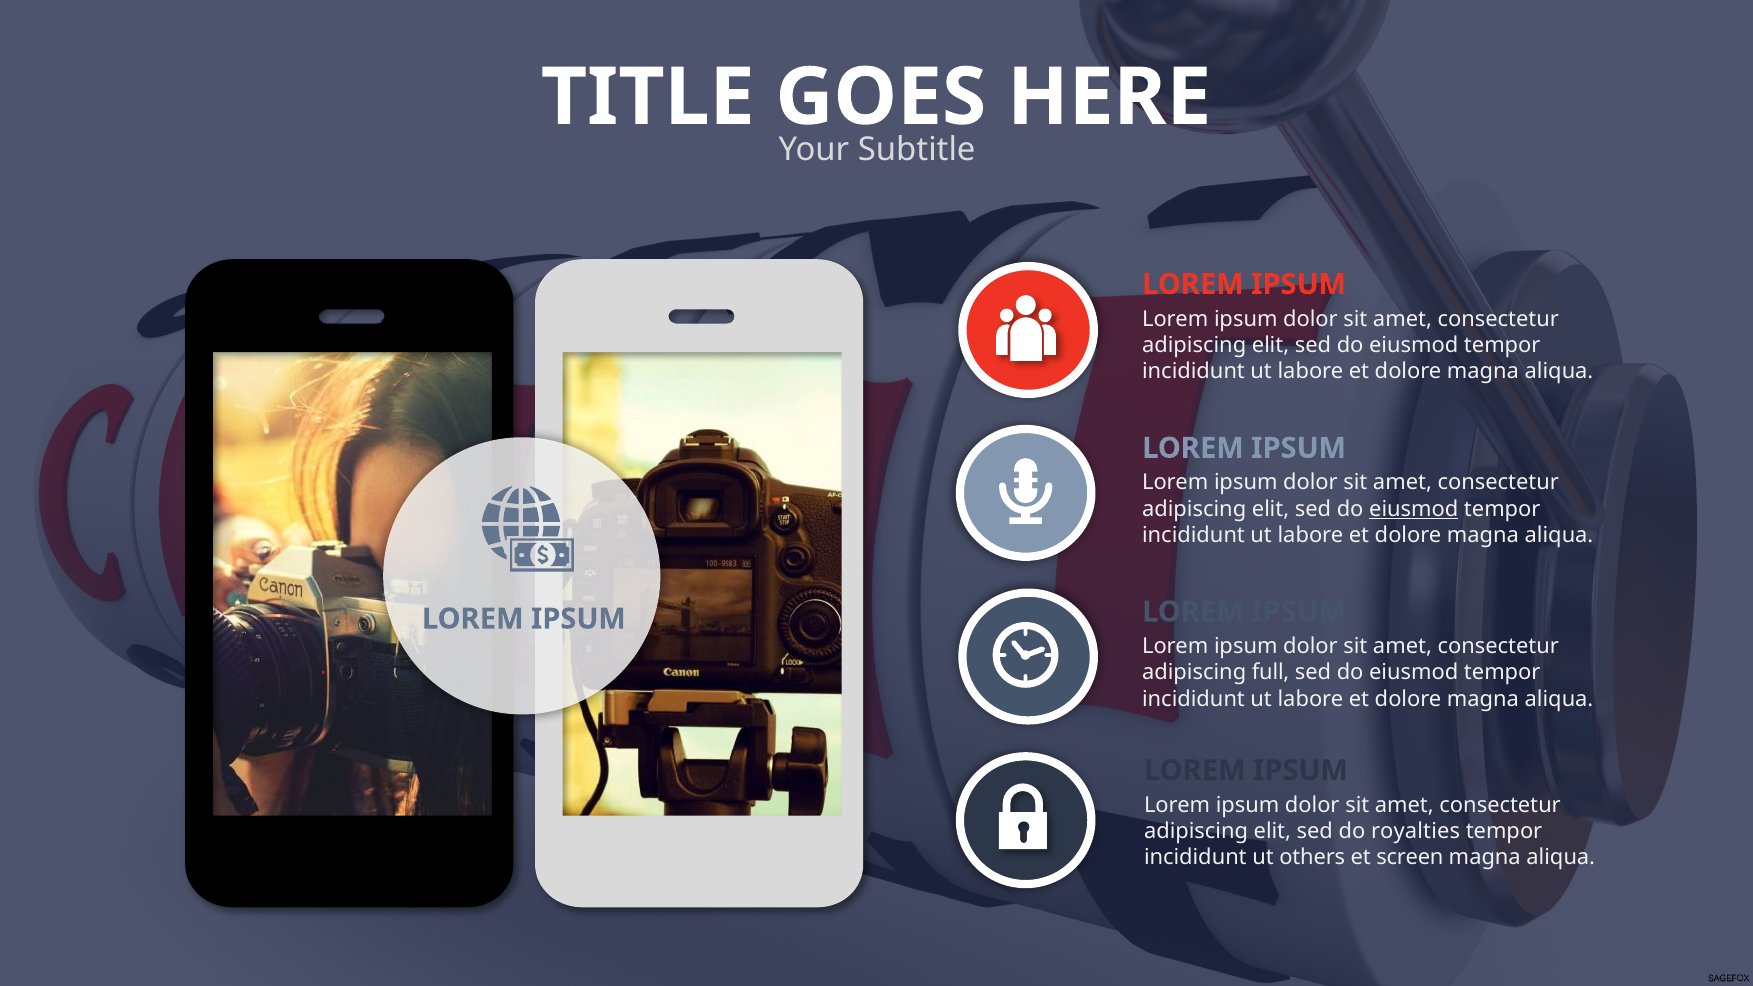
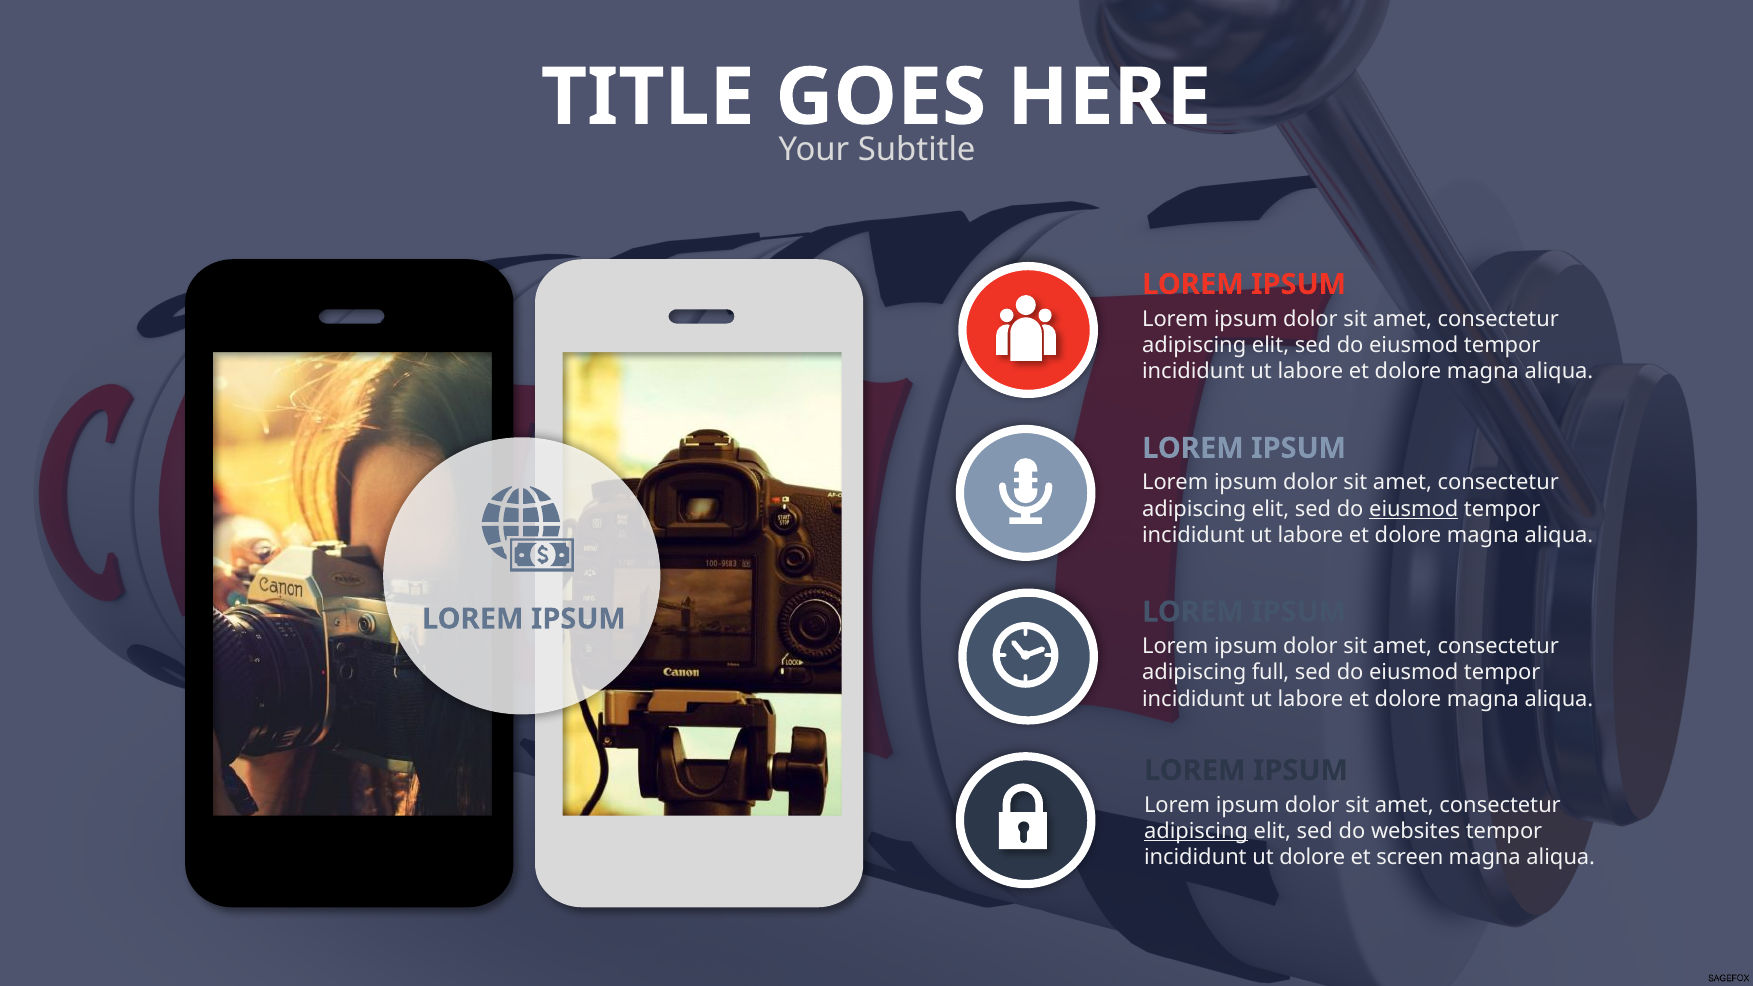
adipiscing at (1196, 831) underline: none -> present
royalties: royalties -> websites
ut others: others -> dolore
